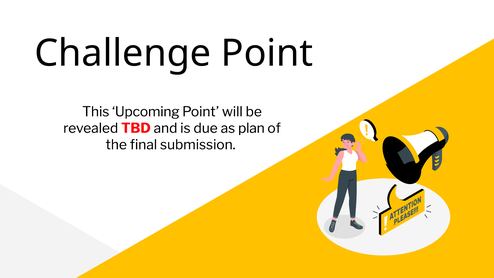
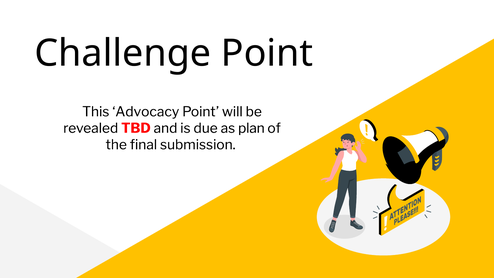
Upcoming: Upcoming -> Advocacy
